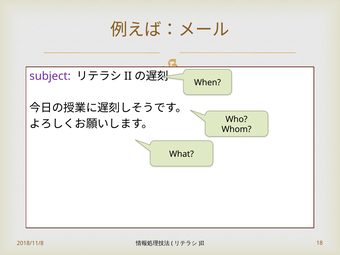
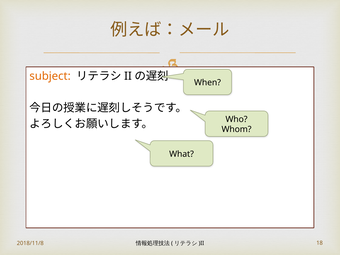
subject colour: purple -> orange
